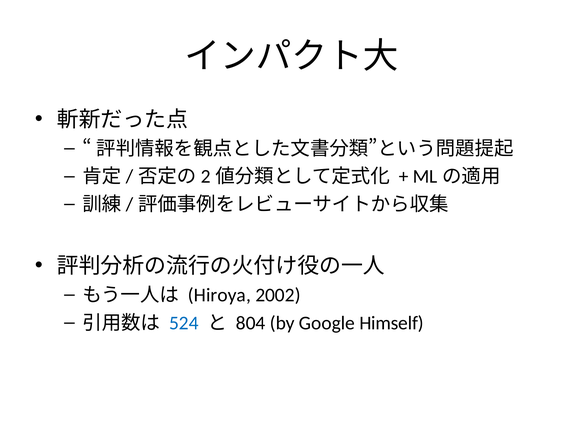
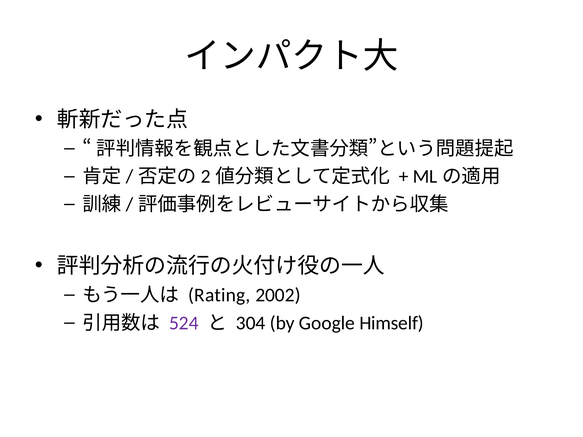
Hiroya: Hiroya -> Rating
524 colour: blue -> purple
804: 804 -> 304
